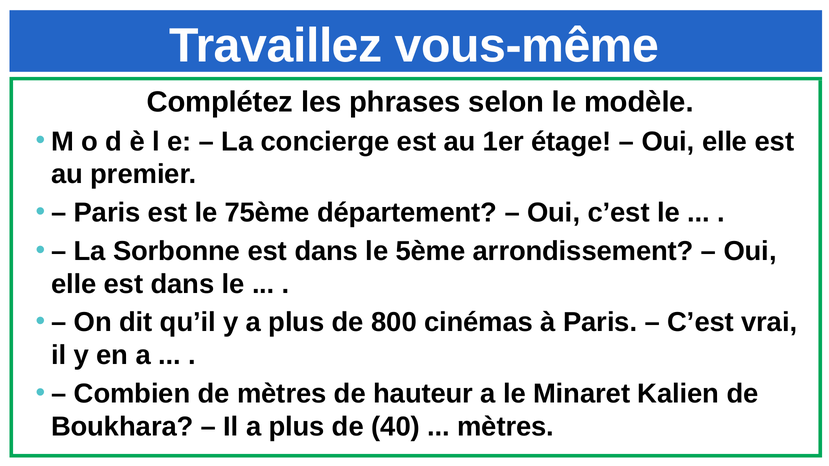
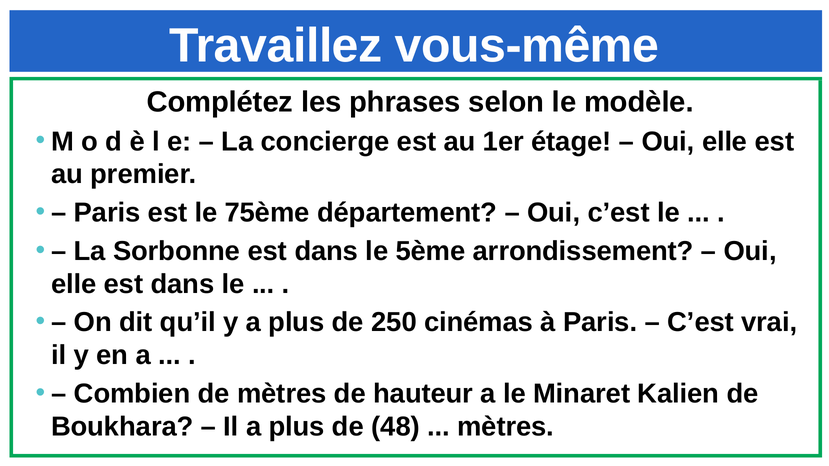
800: 800 -> 250
40: 40 -> 48
